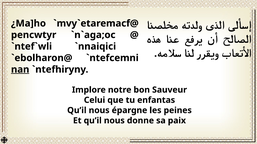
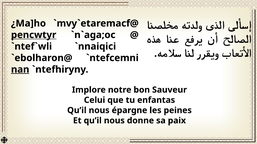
pencwtyr underline: none -> present
